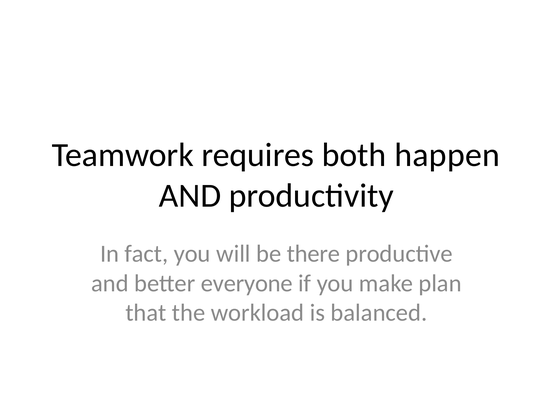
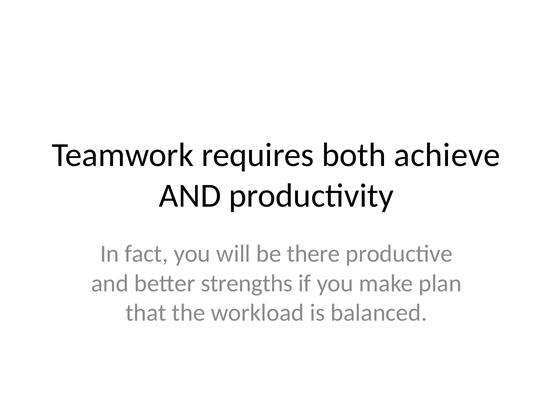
happen: happen -> achieve
everyone: everyone -> strengths
